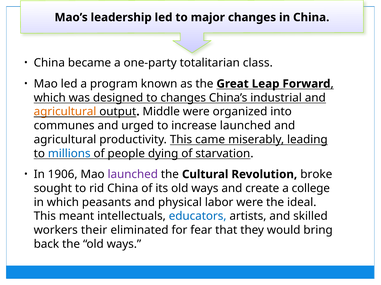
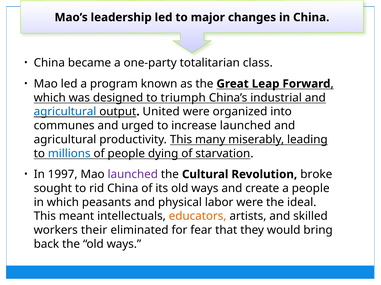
to changes: changes -> triumph
agricultural at (65, 112) colour: orange -> blue
Middle: Middle -> United
came: came -> many
1906: 1906 -> 1997
a college: college -> people
educators colour: blue -> orange
